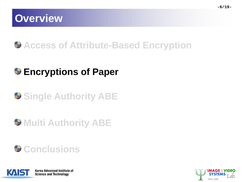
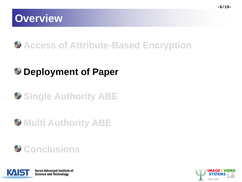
Encryptions: Encryptions -> Deployment
